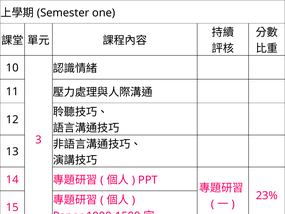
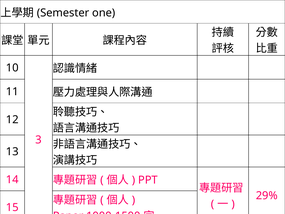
23%: 23% -> 29%
